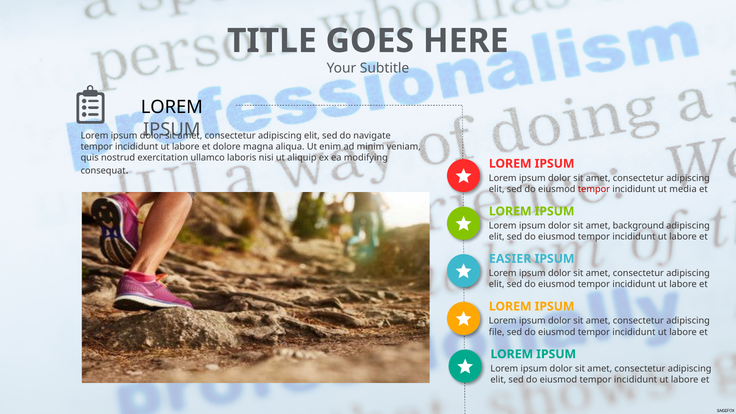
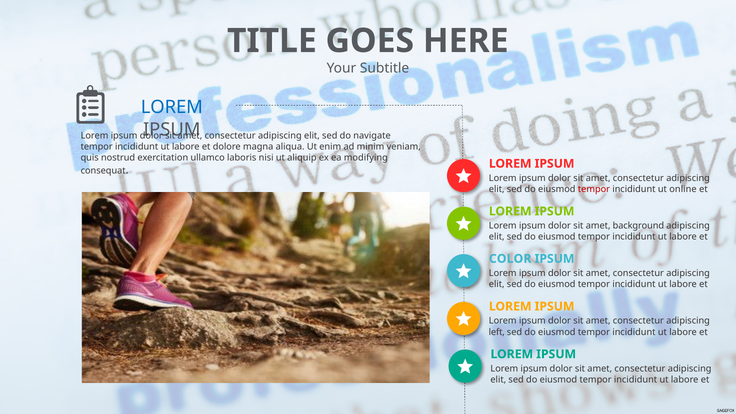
LOREM at (172, 107) colour: black -> blue
media: media -> online
EASIER: EASIER -> COLOR
file: file -> left
